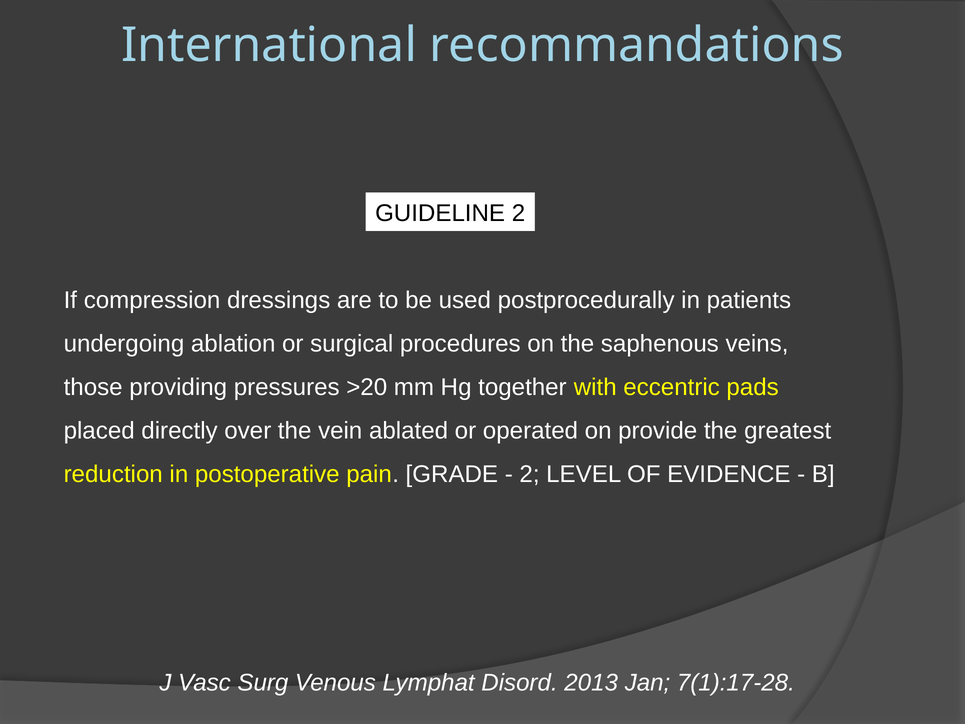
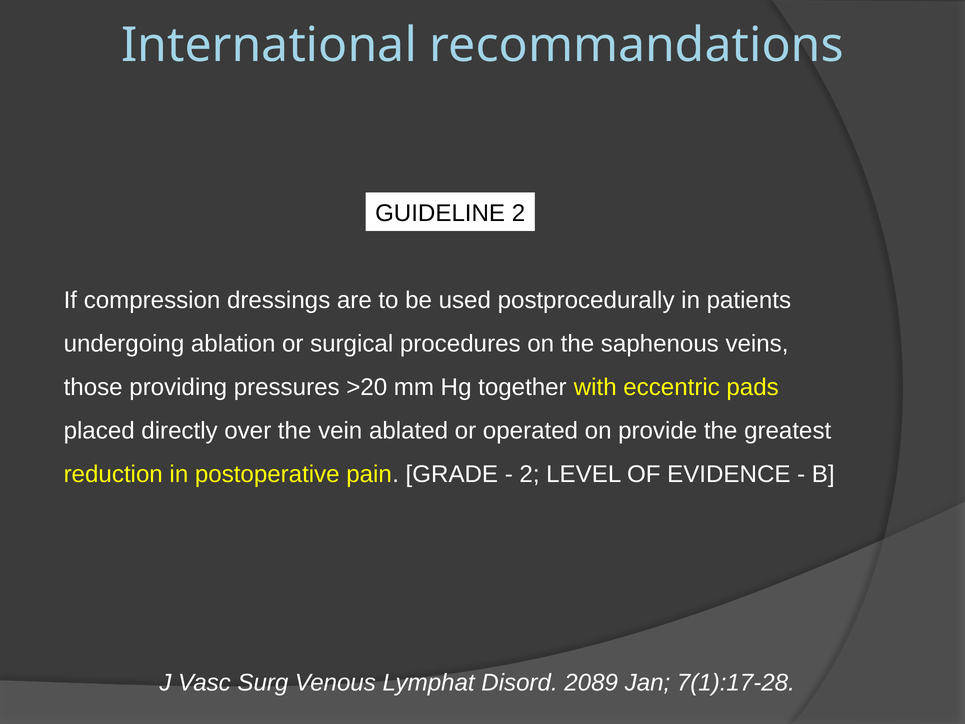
2013: 2013 -> 2089
